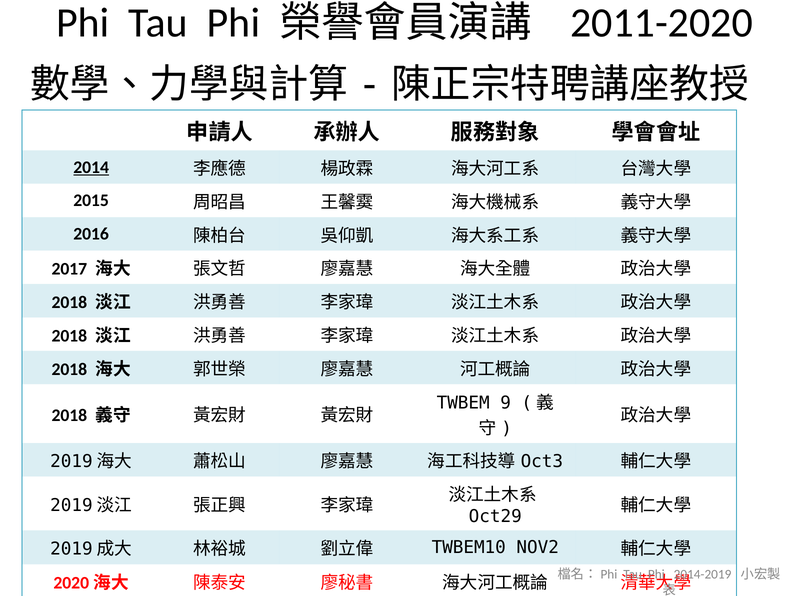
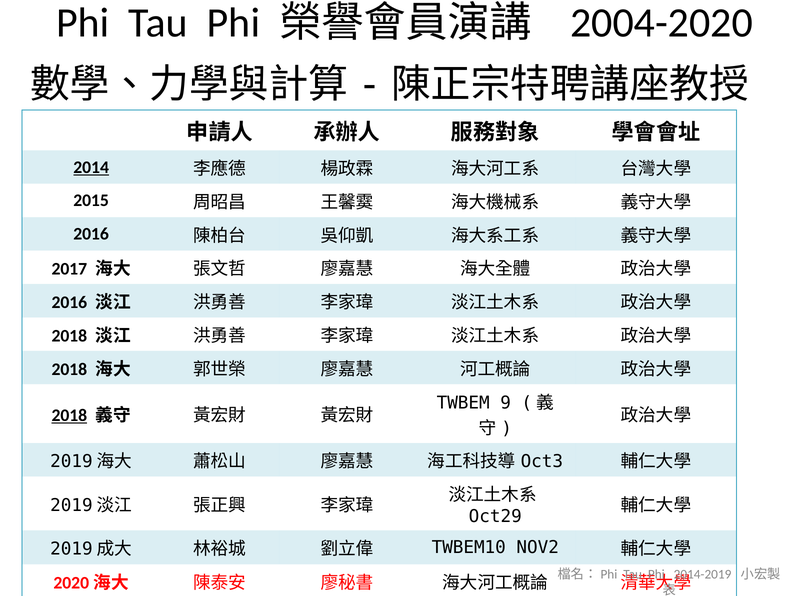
2011-2020: 2011-2020 -> 2004-2020
2018 at (69, 303): 2018 -> 2016
2018 at (69, 416) underline: none -> present
